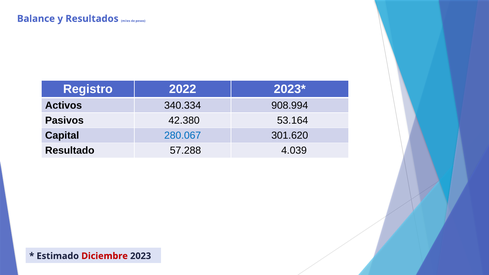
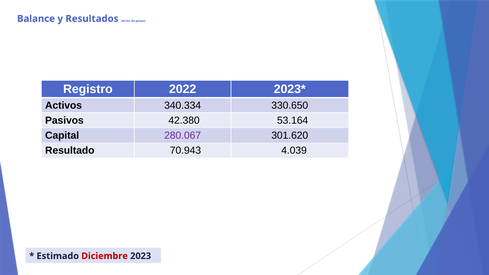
908.994: 908.994 -> 330.650
280.067 colour: blue -> purple
57.288: 57.288 -> 70.943
